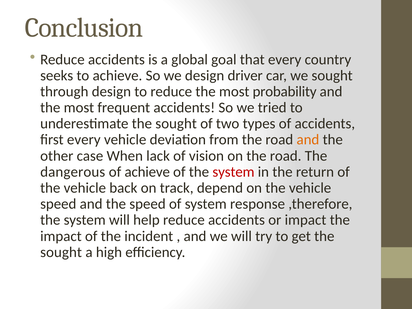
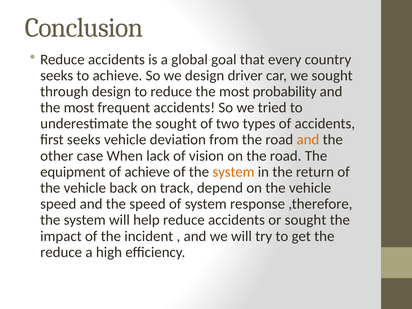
first every: every -> seeks
dangerous: dangerous -> equipment
system at (233, 172) colour: red -> orange
or impact: impact -> sought
sought at (61, 252): sought -> reduce
